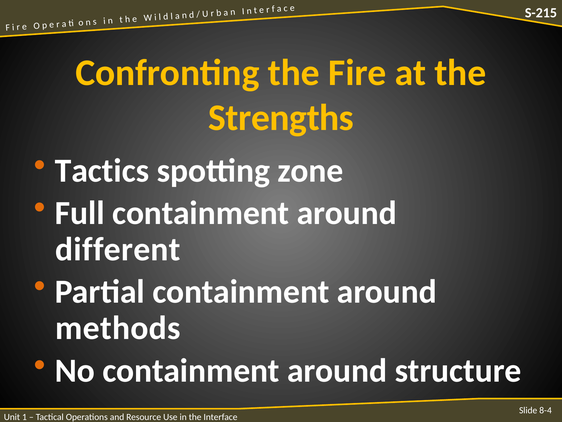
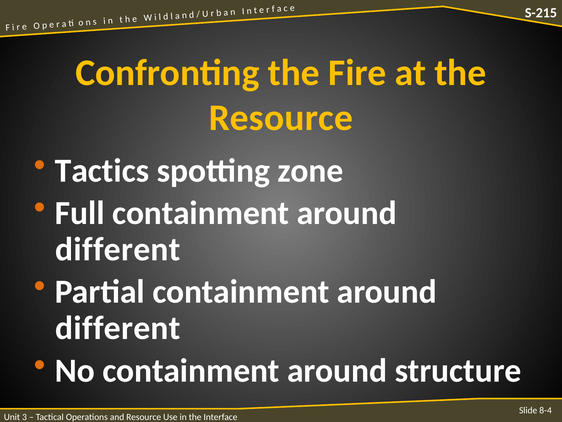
Strengths at (281, 118): Strengths -> Resource
methods at (118, 328): methods -> different
1: 1 -> 3
